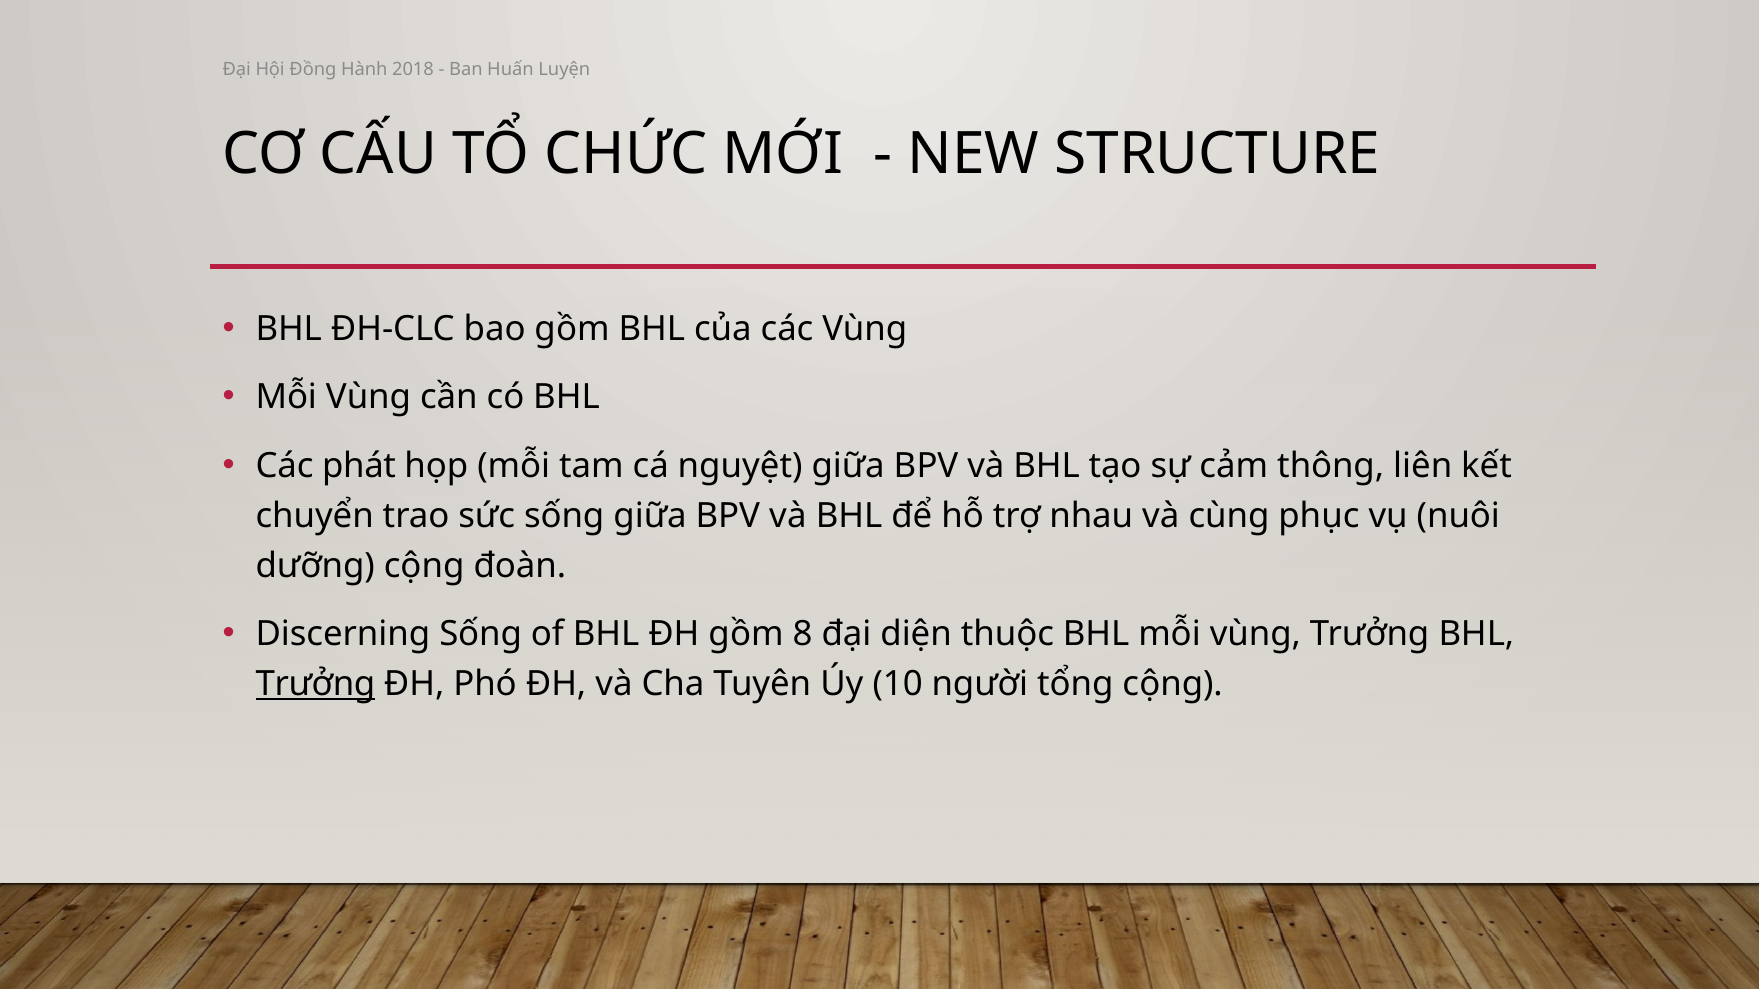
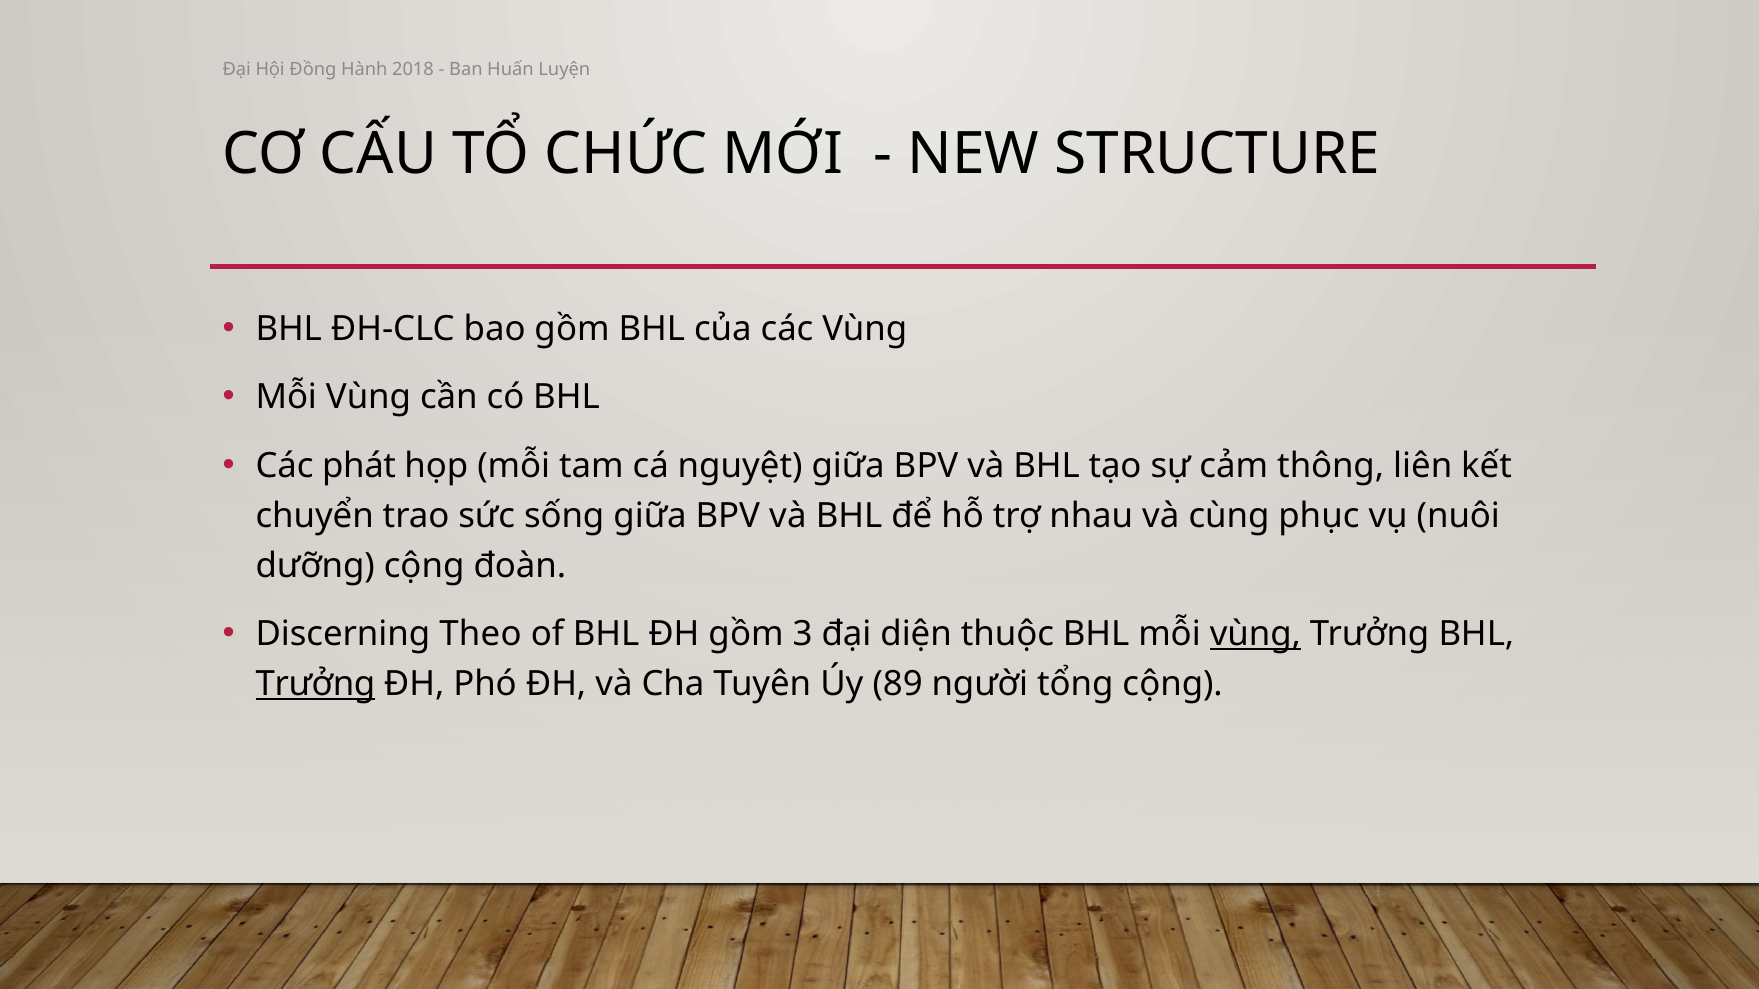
Discerning Sống: Sống -> Theo
8: 8 -> 3
vùng at (1255, 634) underline: none -> present
10: 10 -> 89
